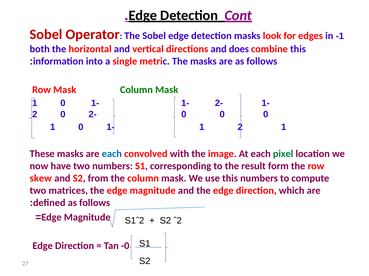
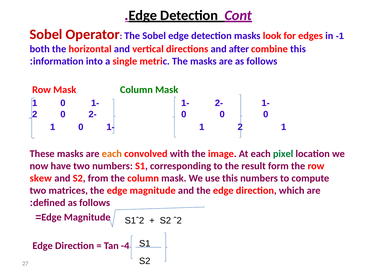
does: does -> after
each at (112, 154) colour: blue -> orange
-0: -0 -> -4
